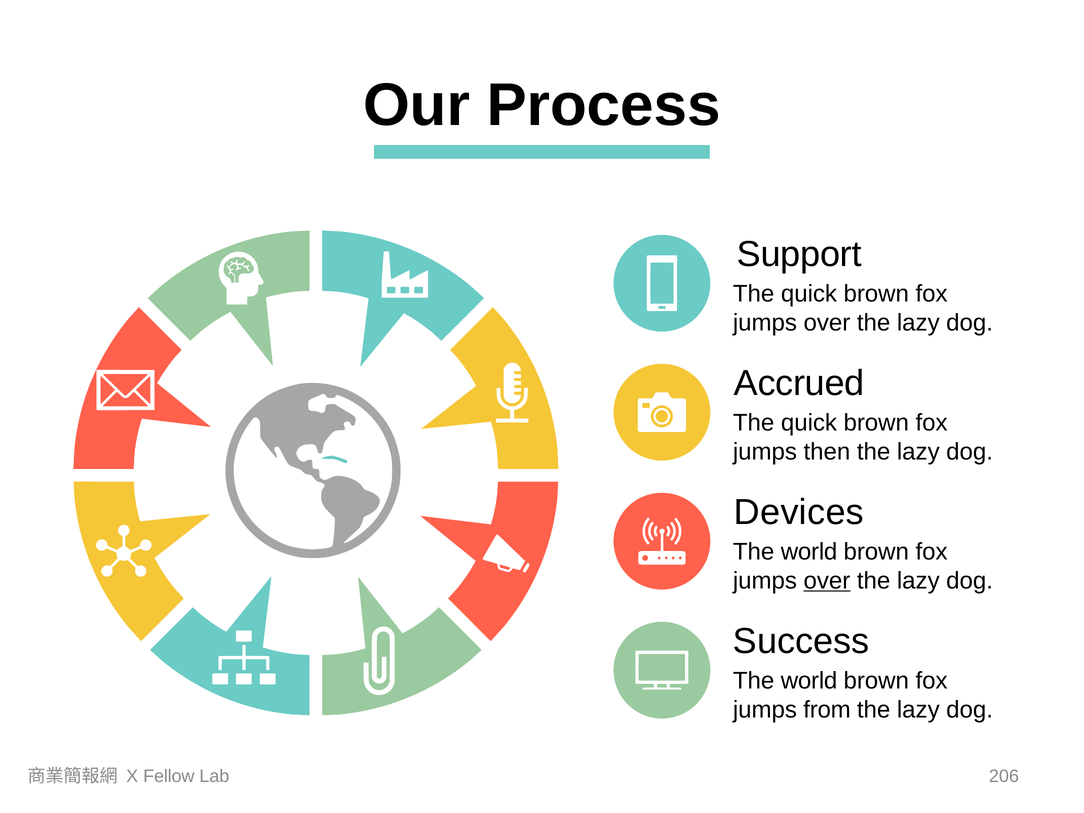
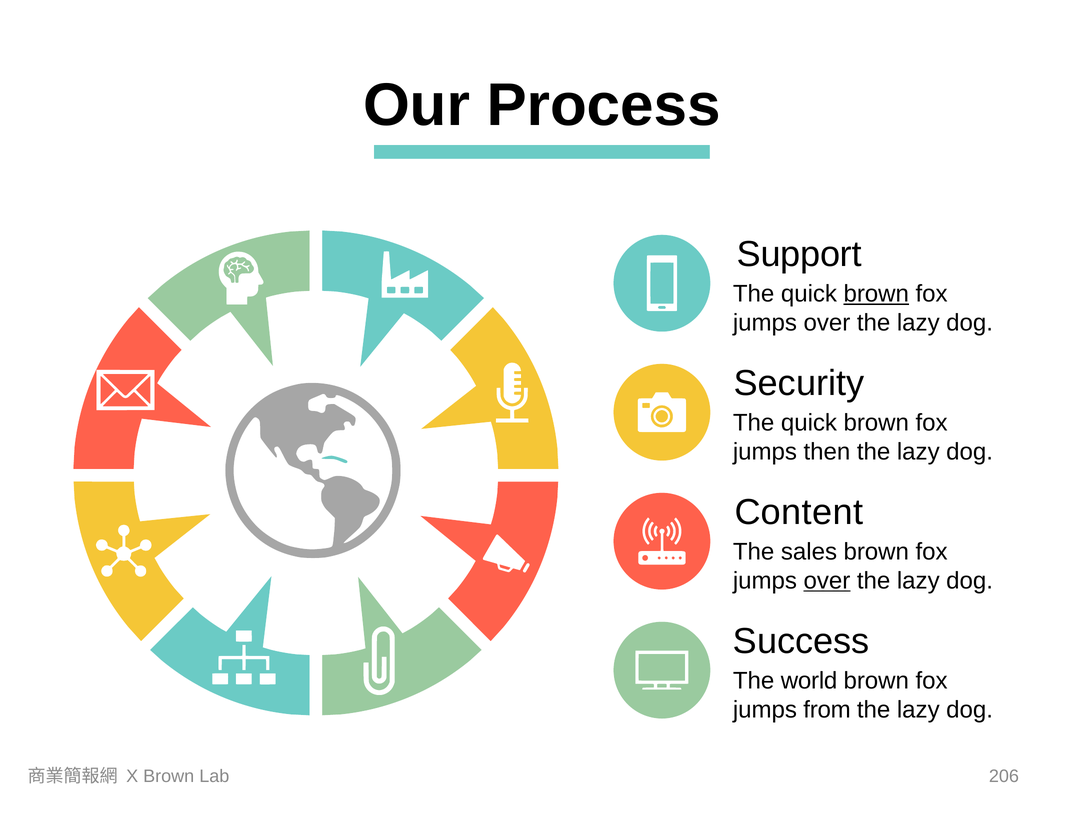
brown at (876, 294) underline: none -> present
Accrued: Accrued -> Security
Devices: Devices -> Content
world at (809, 552): world -> sales
X Fellow: Fellow -> Brown
